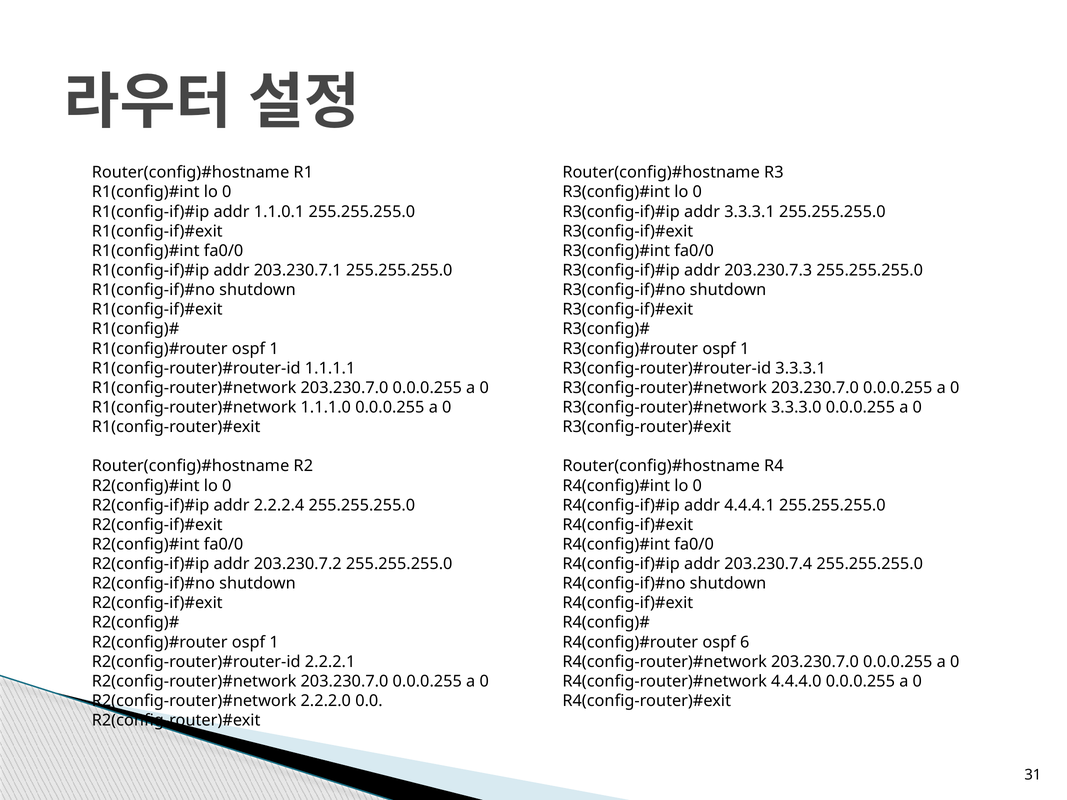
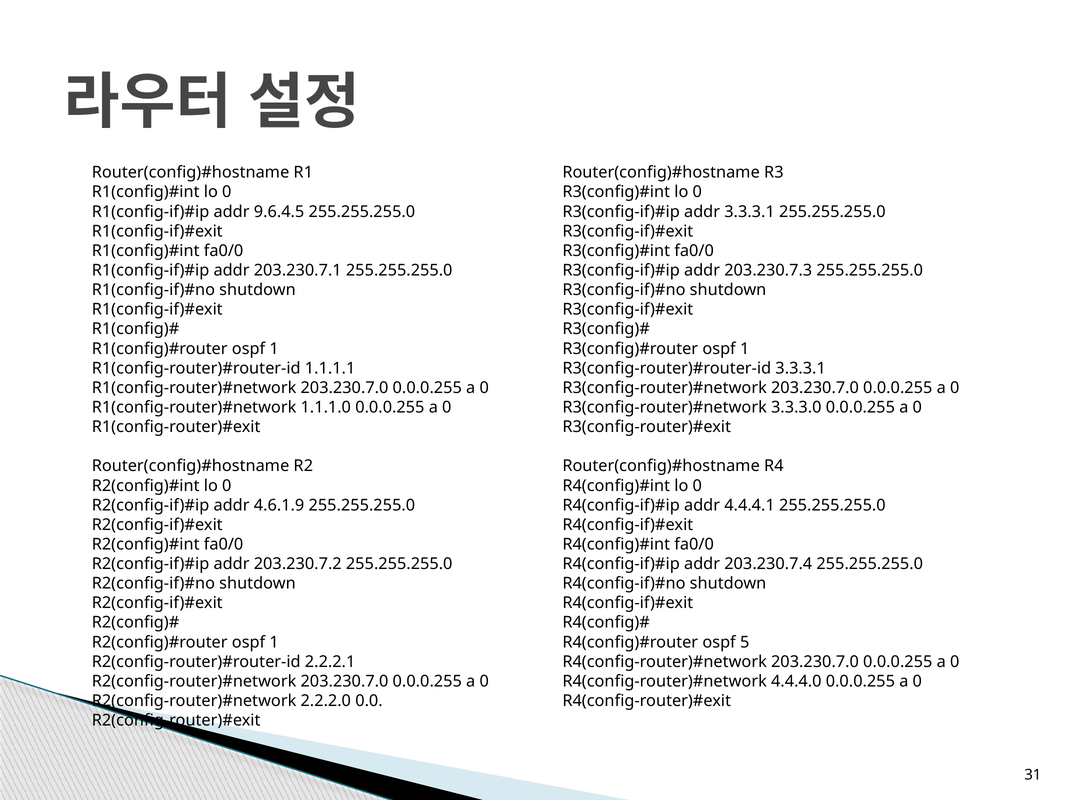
1.1.0.1: 1.1.0.1 -> 9.6.4.5
2.2.2.4: 2.2.2.4 -> 4.6.1.9
6: 6 -> 5
